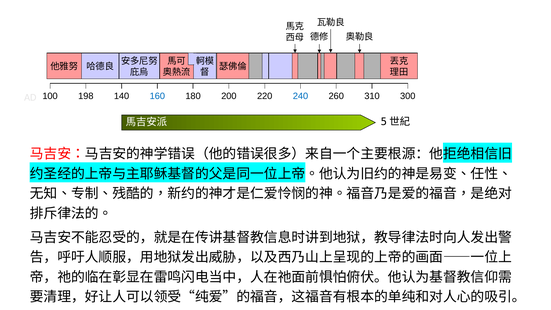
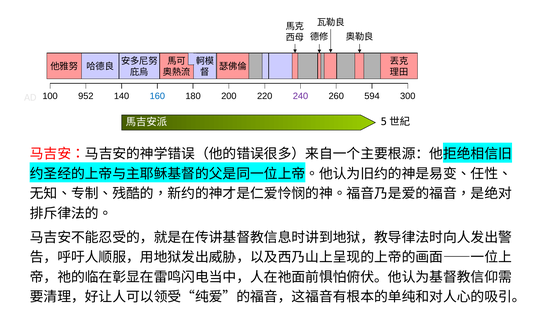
198: 198 -> 952
240 colour: blue -> purple
310: 310 -> 594
